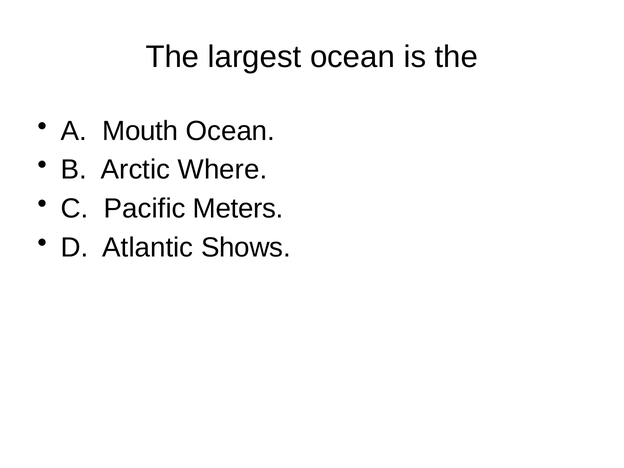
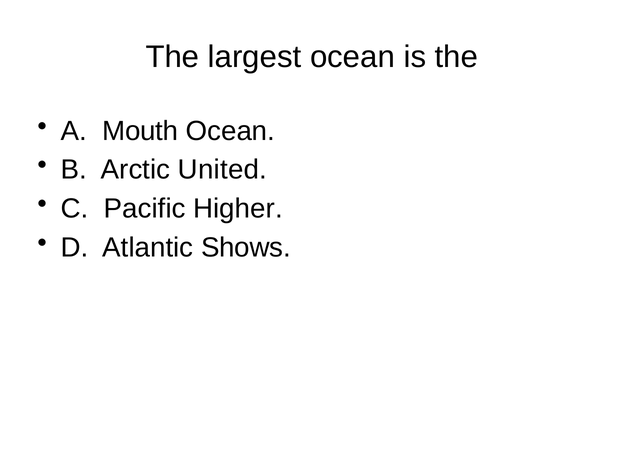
Where: Where -> United
Meters: Meters -> Higher
